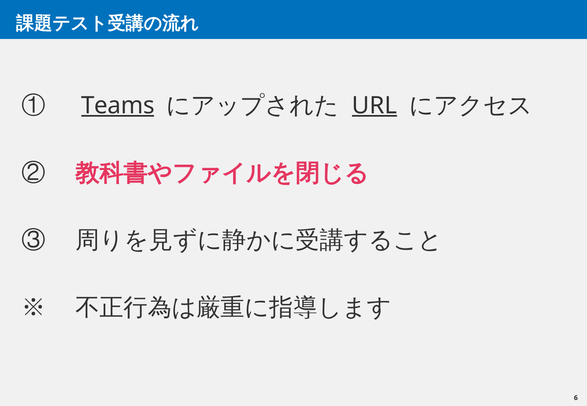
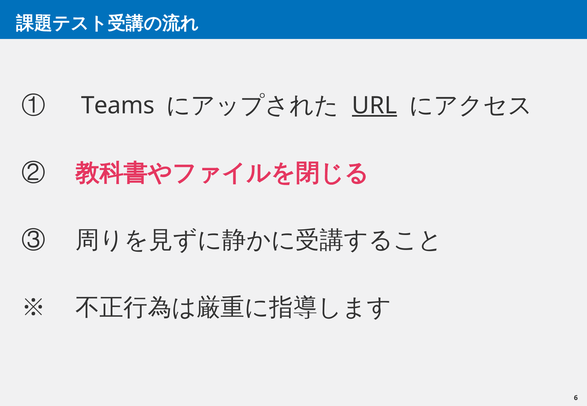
Teams underline: present -> none
